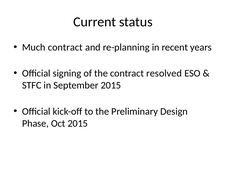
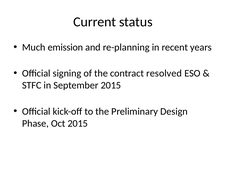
Much contract: contract -> emission
